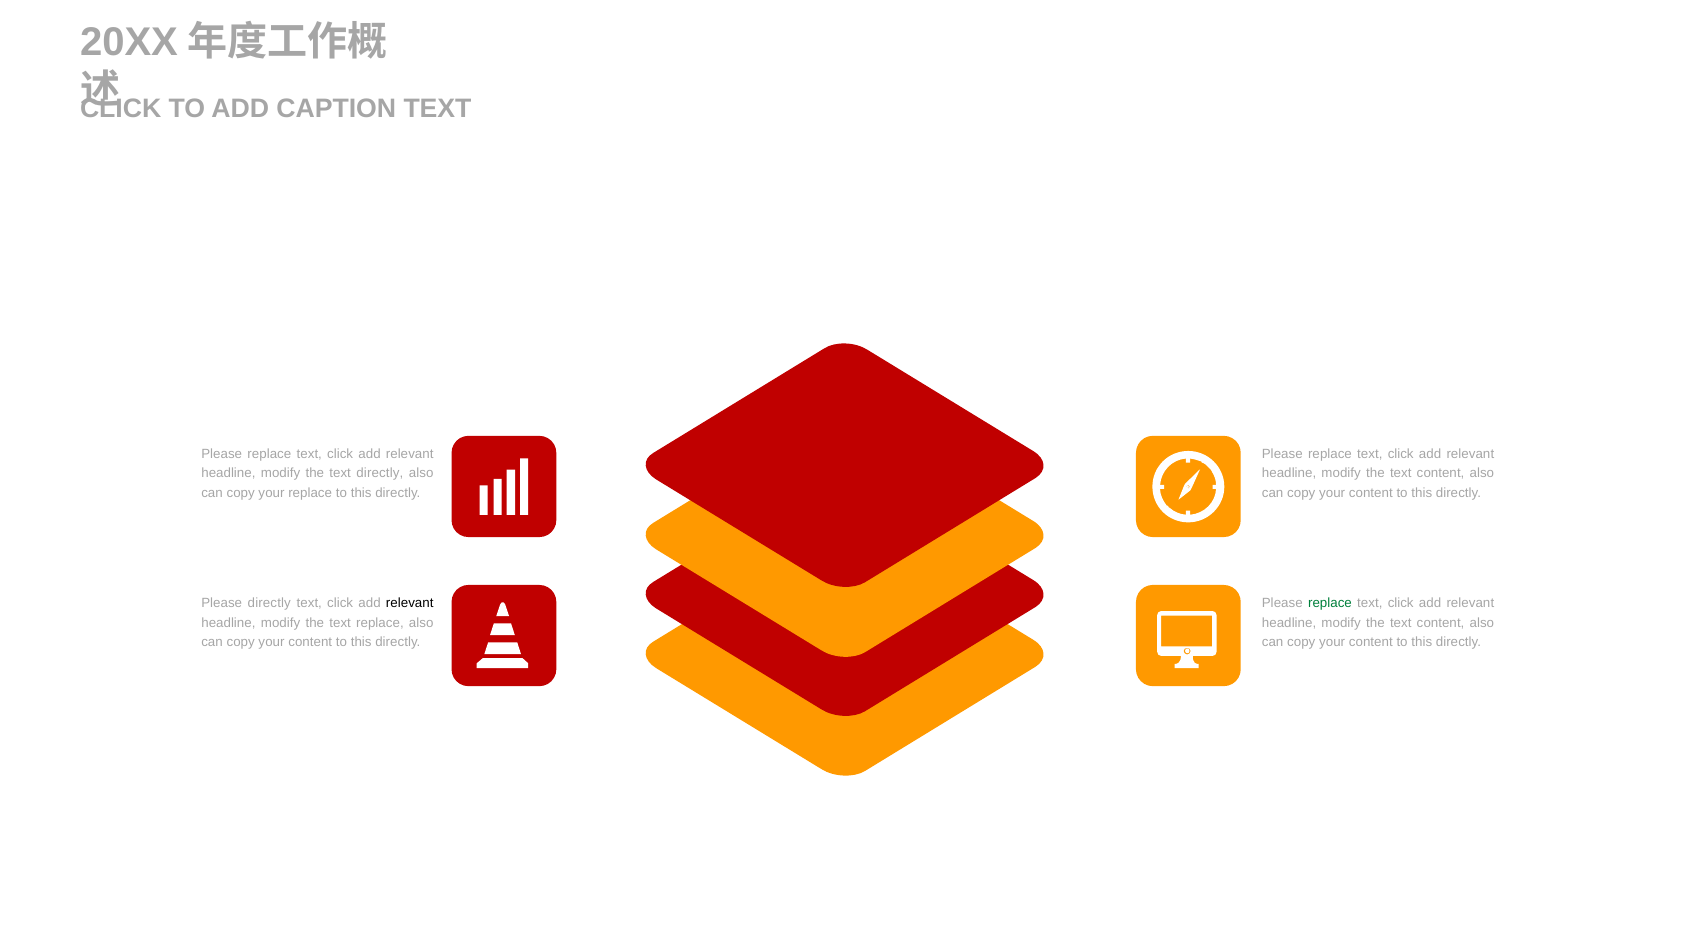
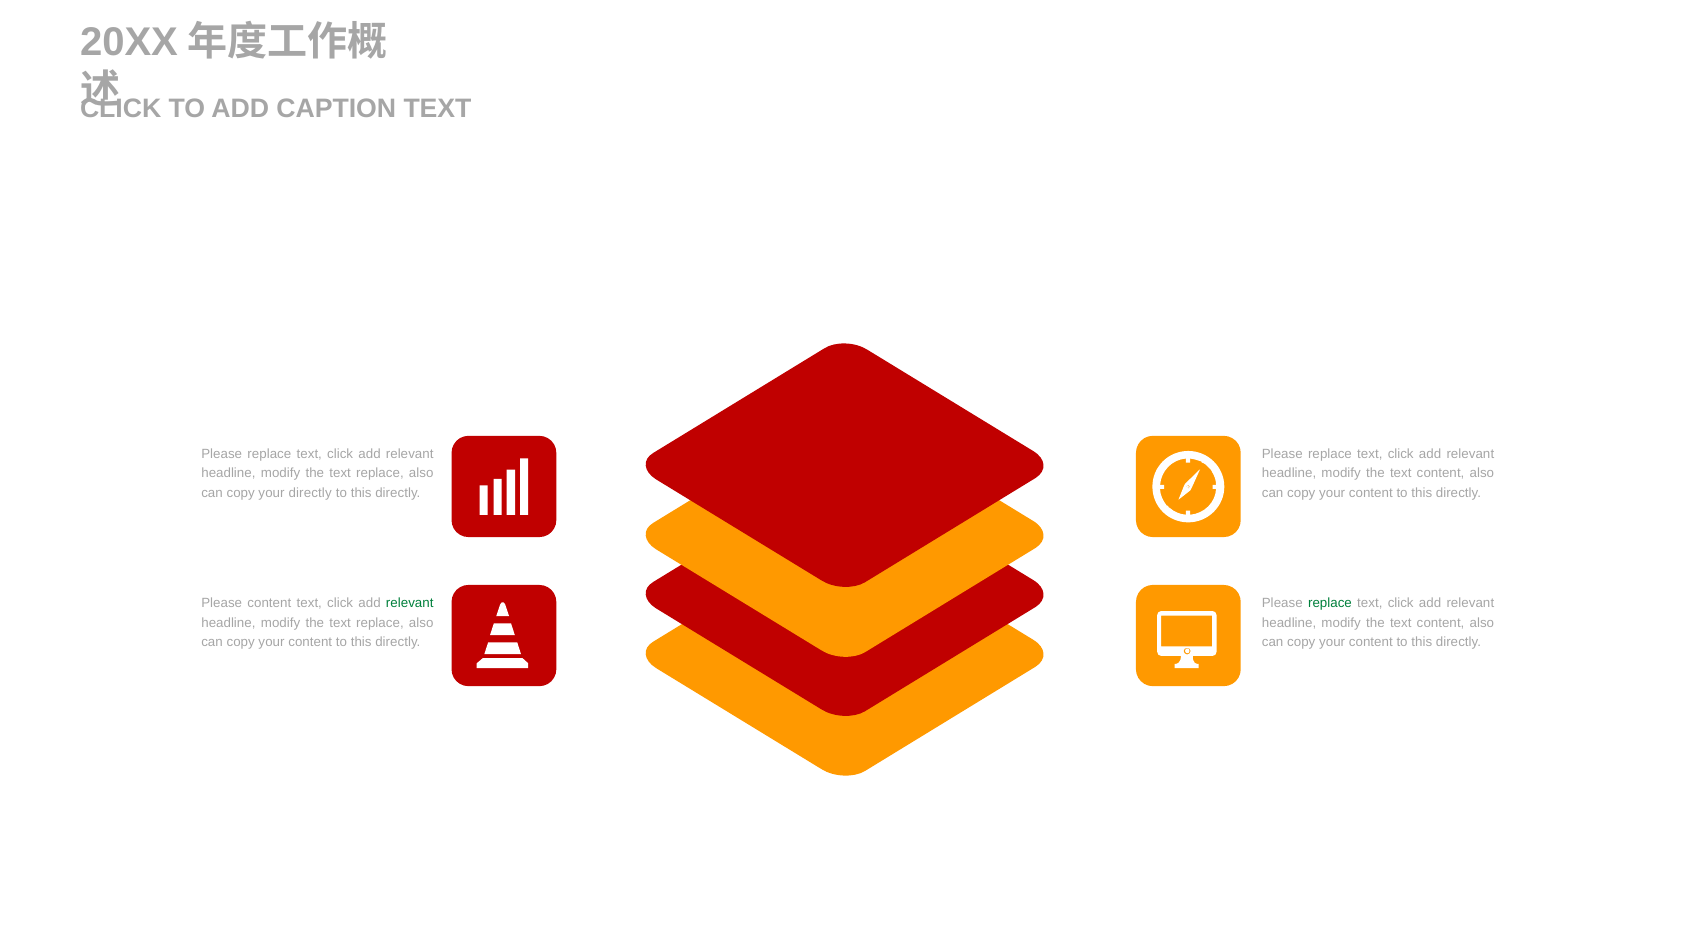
directly at (380, 474): directly -> replace
your replace: replace -> directly
Please directly: directly -> content
relevant at (410, 604) colour: black -> green
